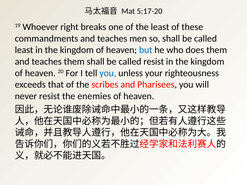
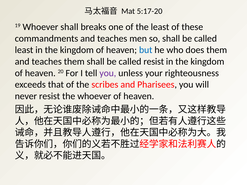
Whoever right: right -> shall
you at (108, 73) colour: blue -> purple
the enemies: enemies -> whoever
